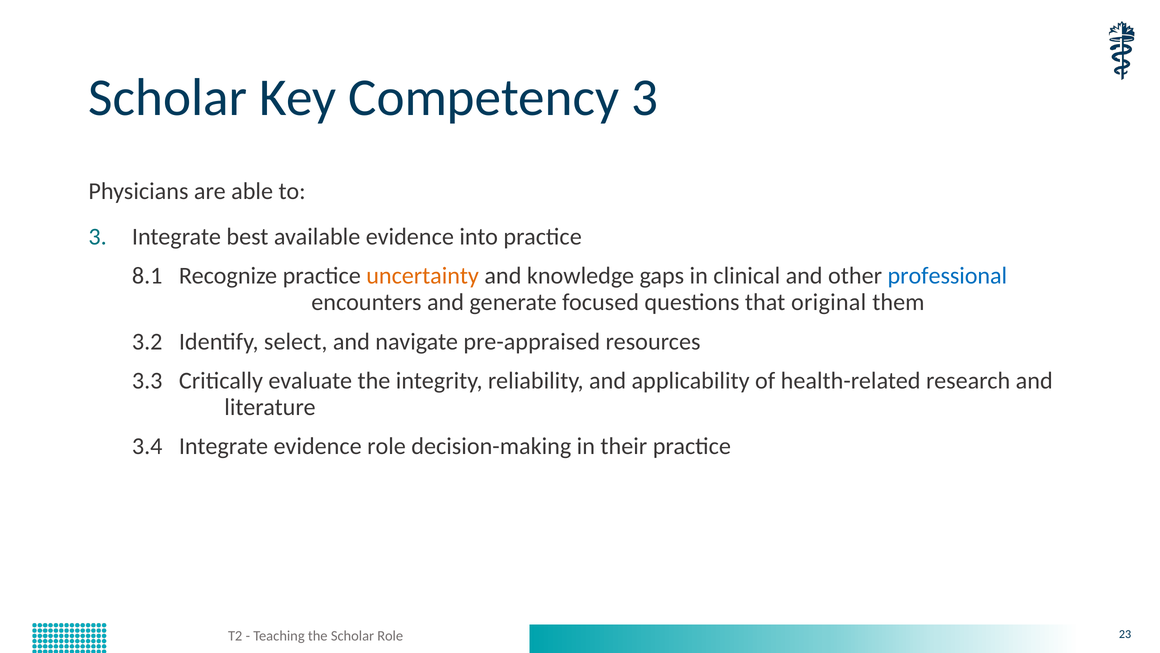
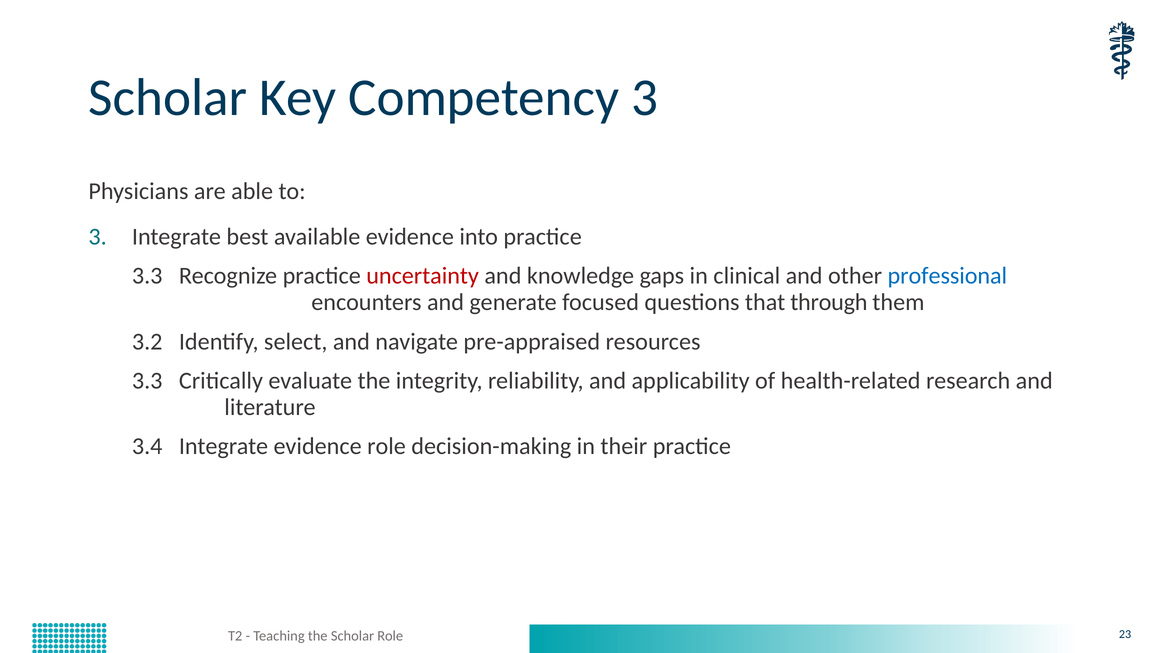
8.1 at (147, 276): 8.1 -> 3.3
uncertainty colour: orange -> red
original: original -> through
